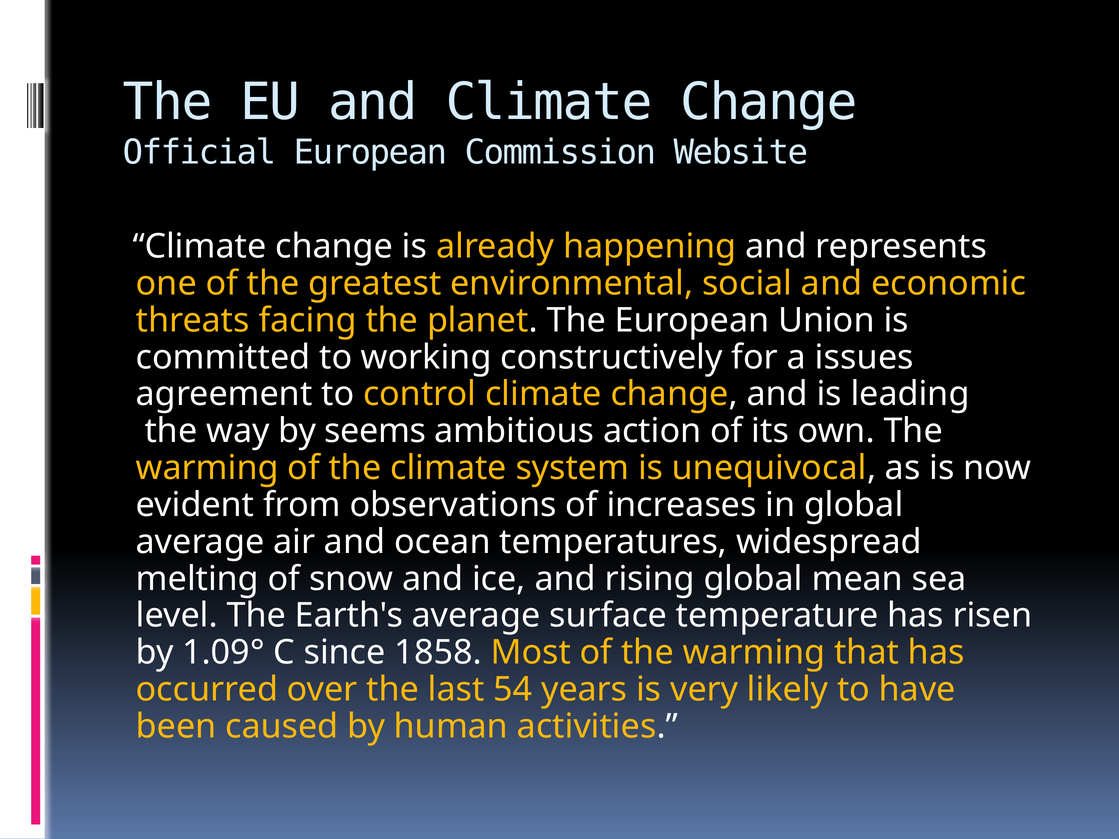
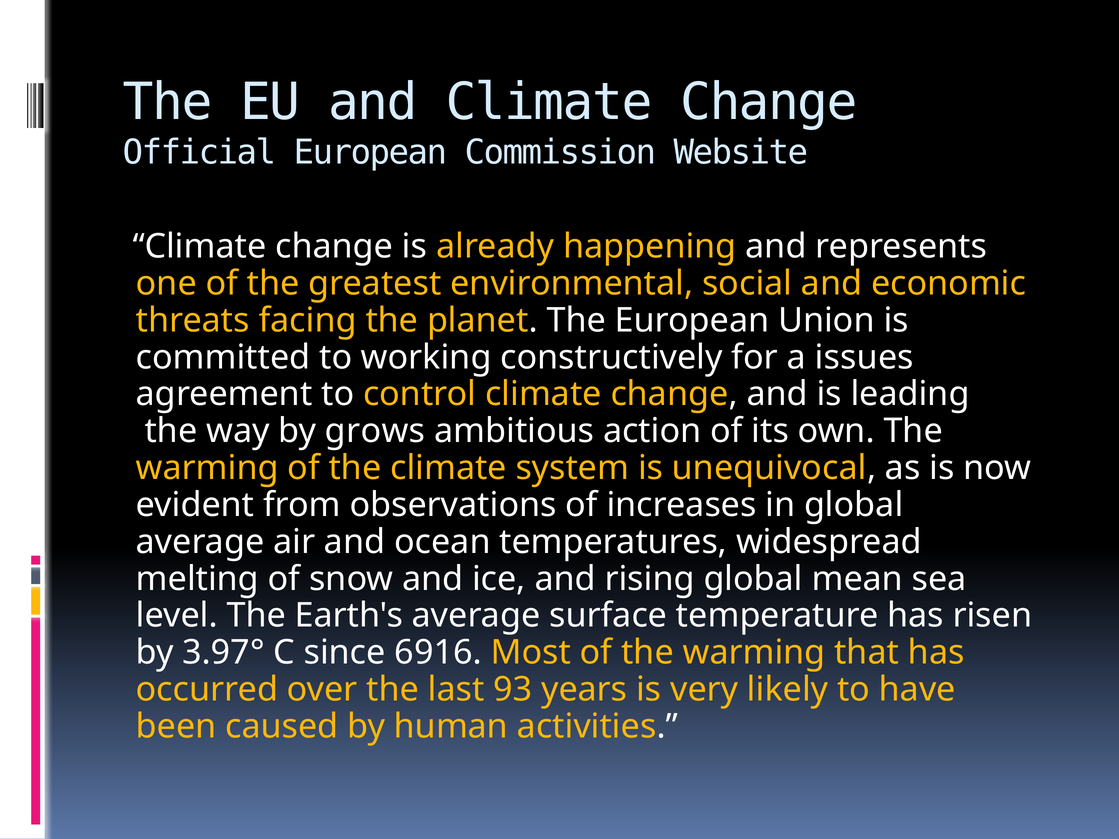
seems: seems -> grows
1.09°: 1.09° -> 3.97°
1858: 1858 -> 6916
54: 54 -> 93
